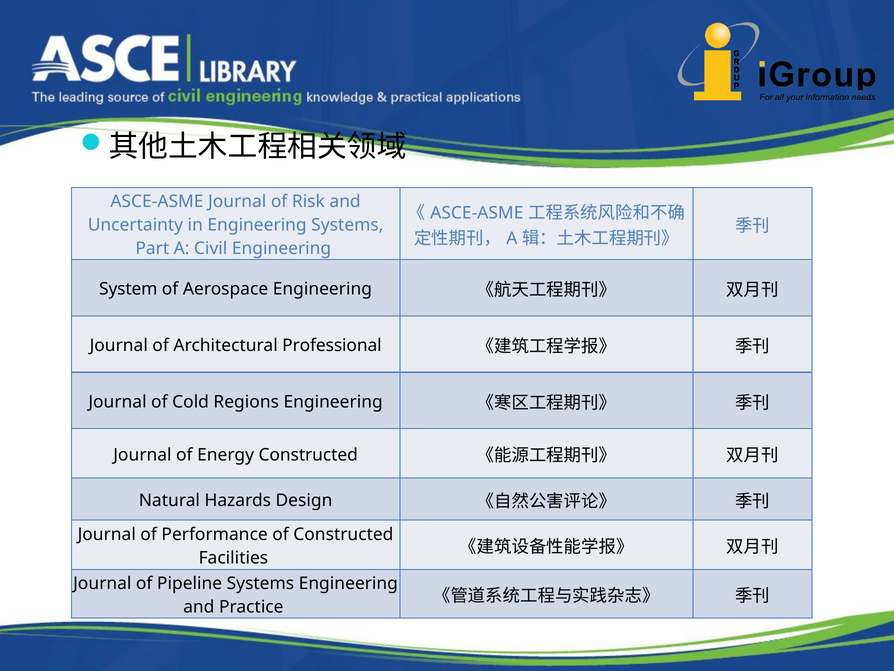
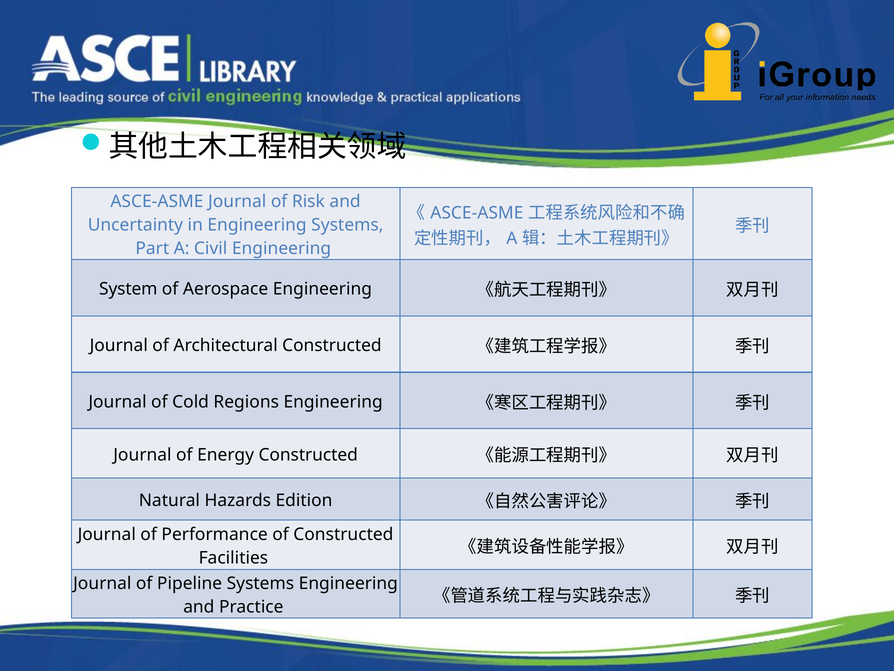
Architectural Professional: Professional -> Constructed
Design: Design -> Edition
